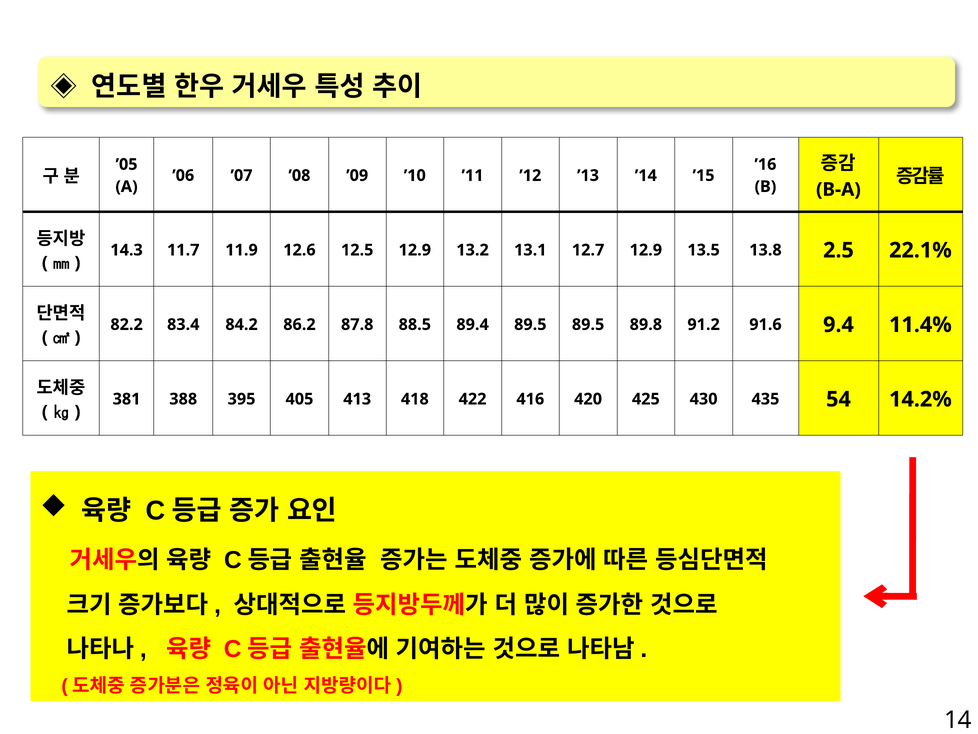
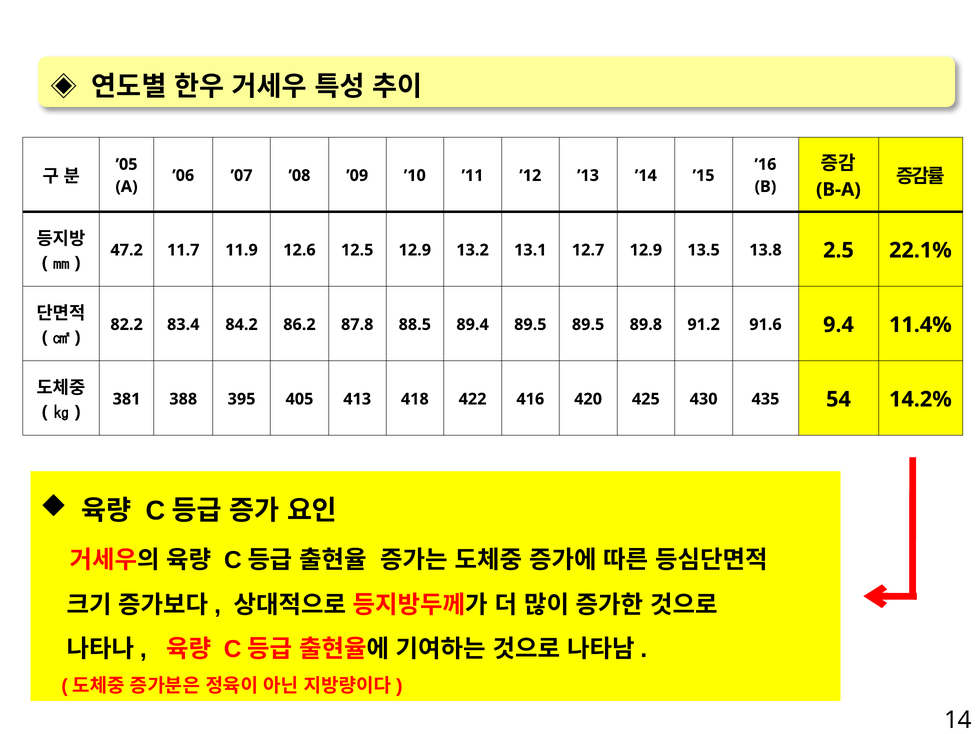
14.3: 14.3 -> 47.2
